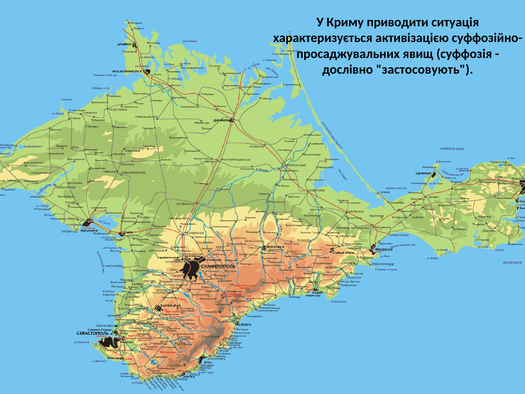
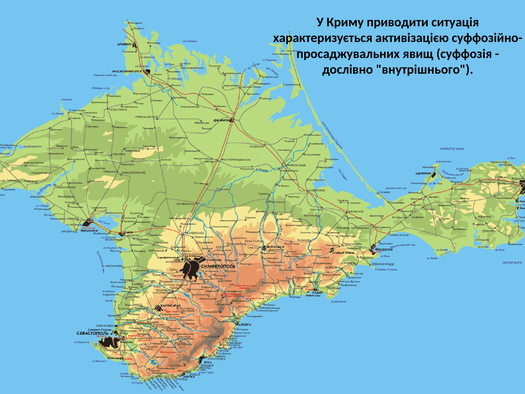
застосовують: застосовують -> внутрішнього
